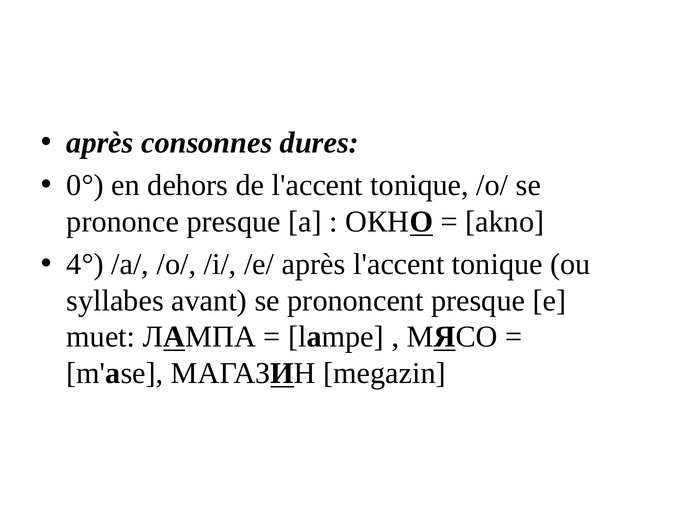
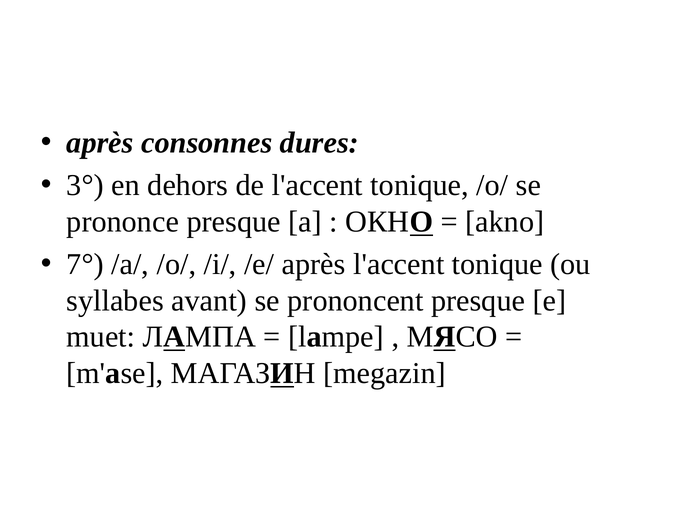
0°: 0° -> 3°
4°: 4° -> 7°
